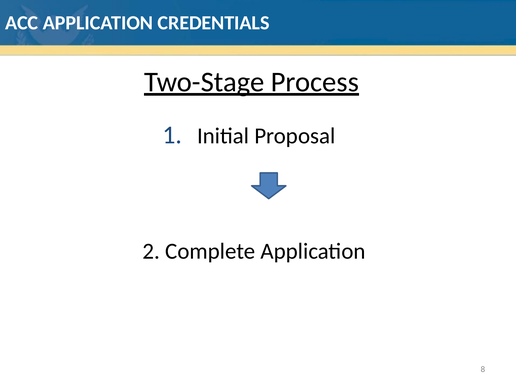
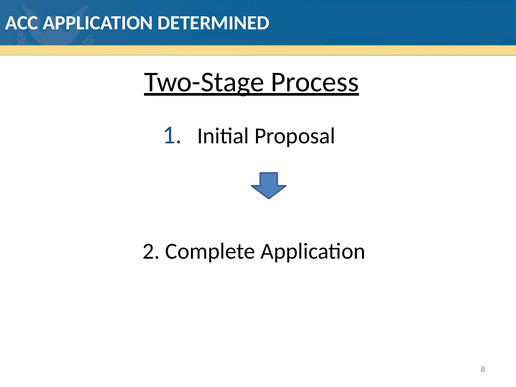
CREDENTIALS: CREDENTIALS -> DETERMINED
